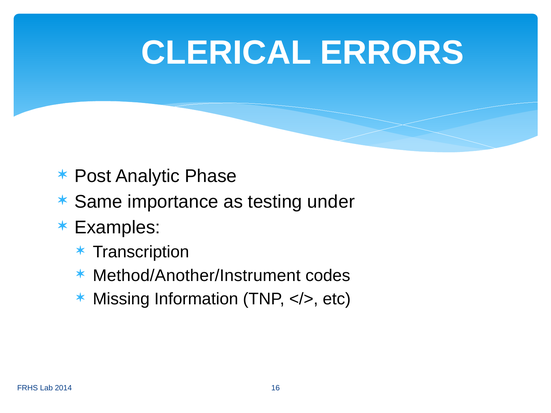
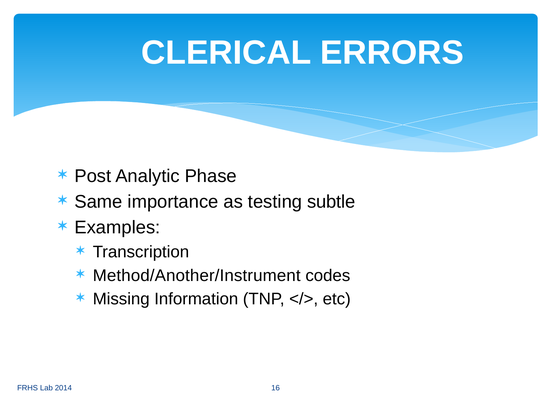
under: under -> subtle
